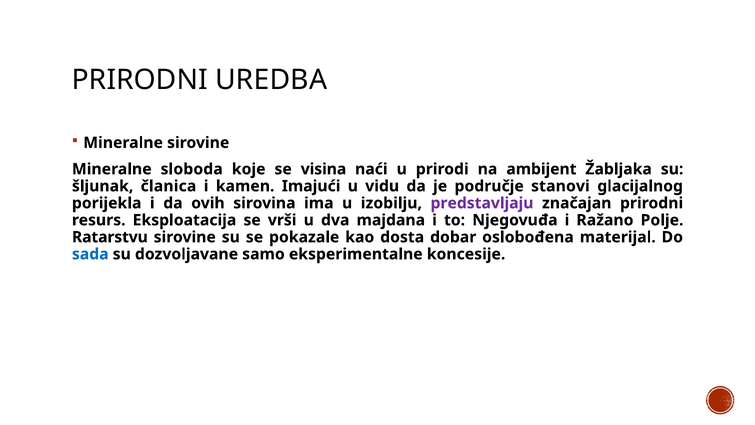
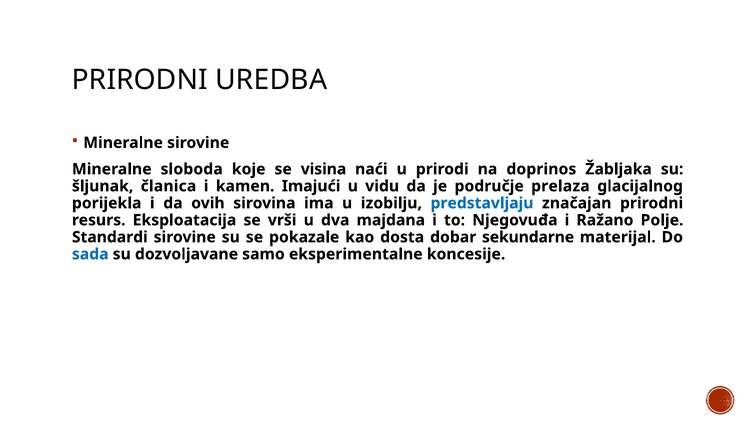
ambijent: ambijent -> doprinos
stanovi: stanovi -> prelaza
predstavljaju colour: purple -> blue
Ratarstvu: Ratarstvu -> Standardi
oslobođena: oslobođena -> sekundarne
